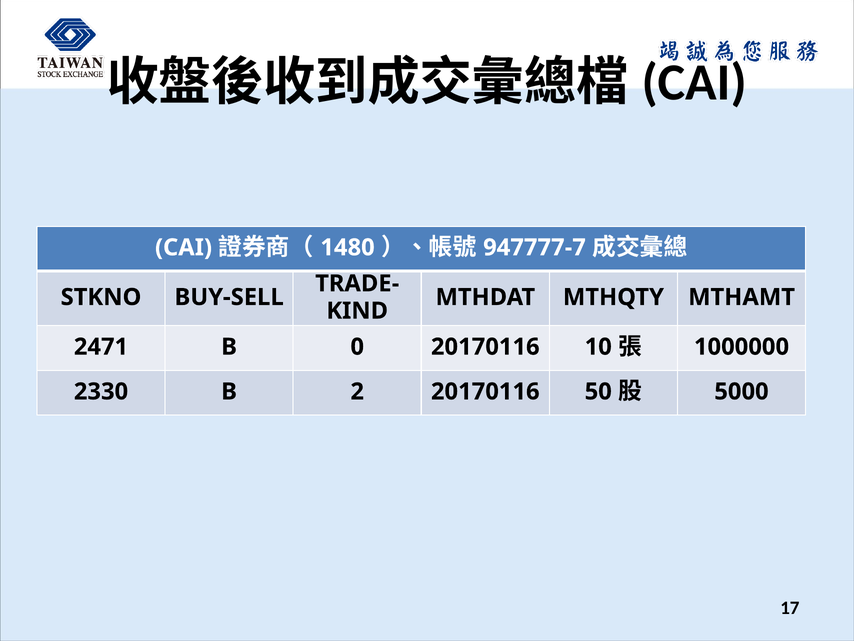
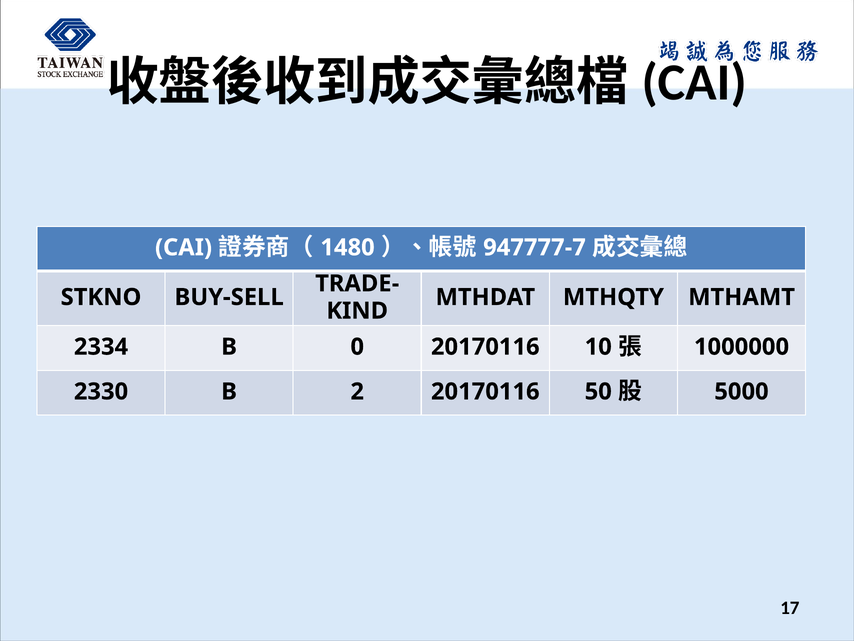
2471: 2471 -> 2334
